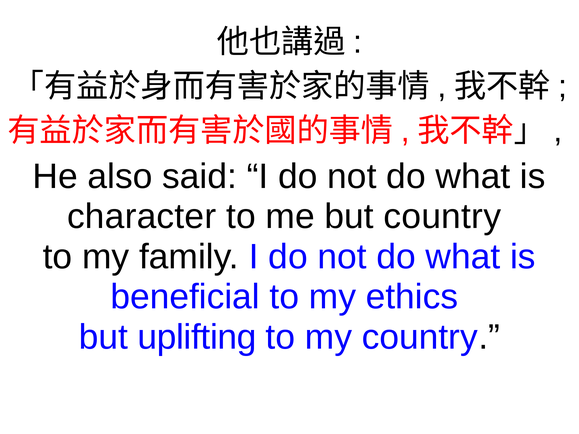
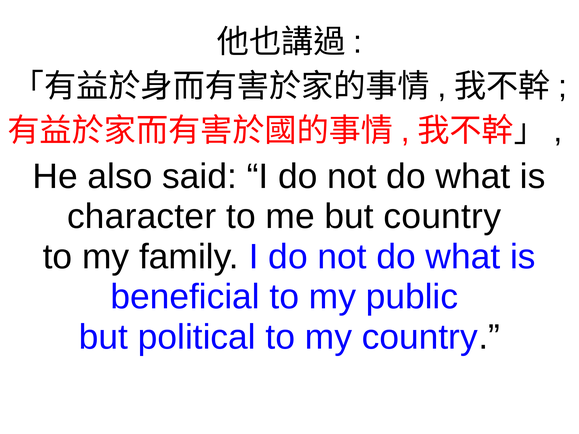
ethics: ethics -> public
uplifting: uplifting -> political
